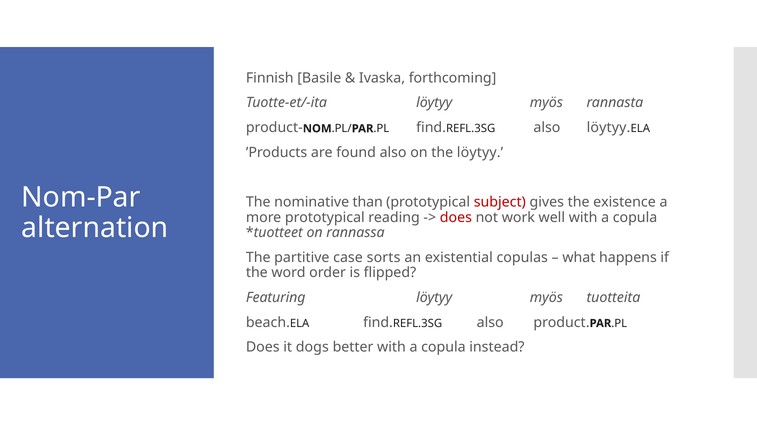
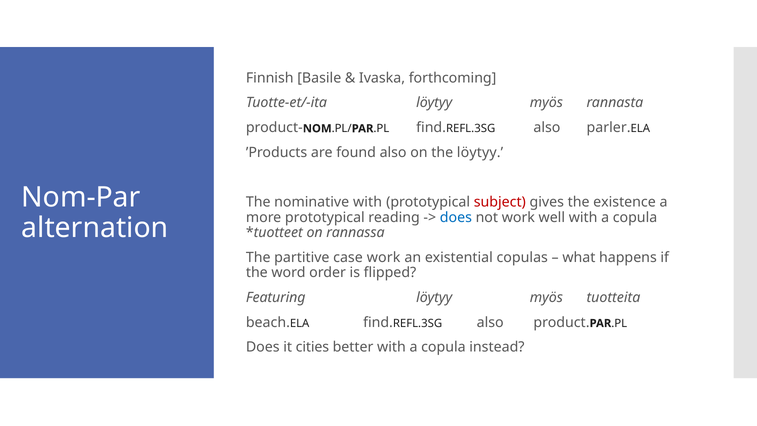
also löytyy: löytyy -> parler
nominative than: than -> with
does at (456, 217) colour: red -> blue
case sorts: sorts -> work
dogs: dogs -> cities
